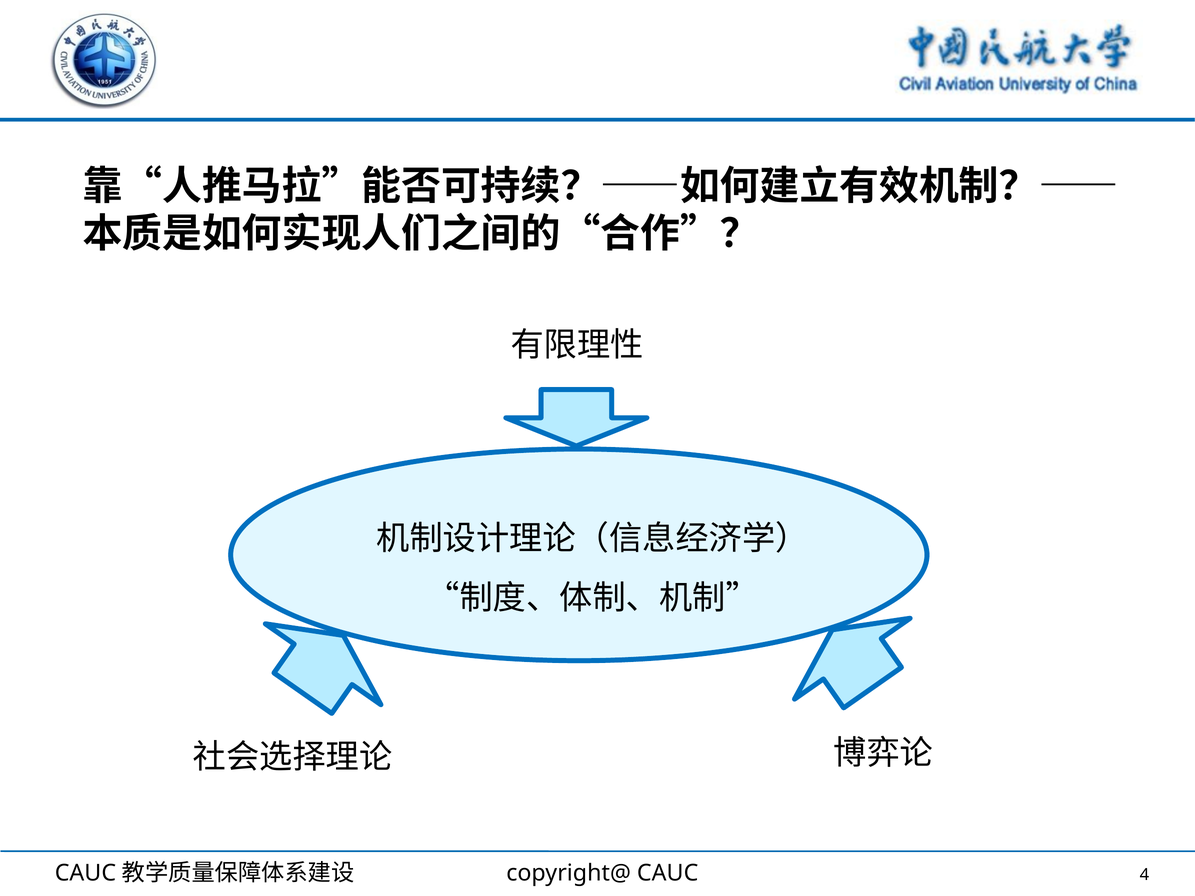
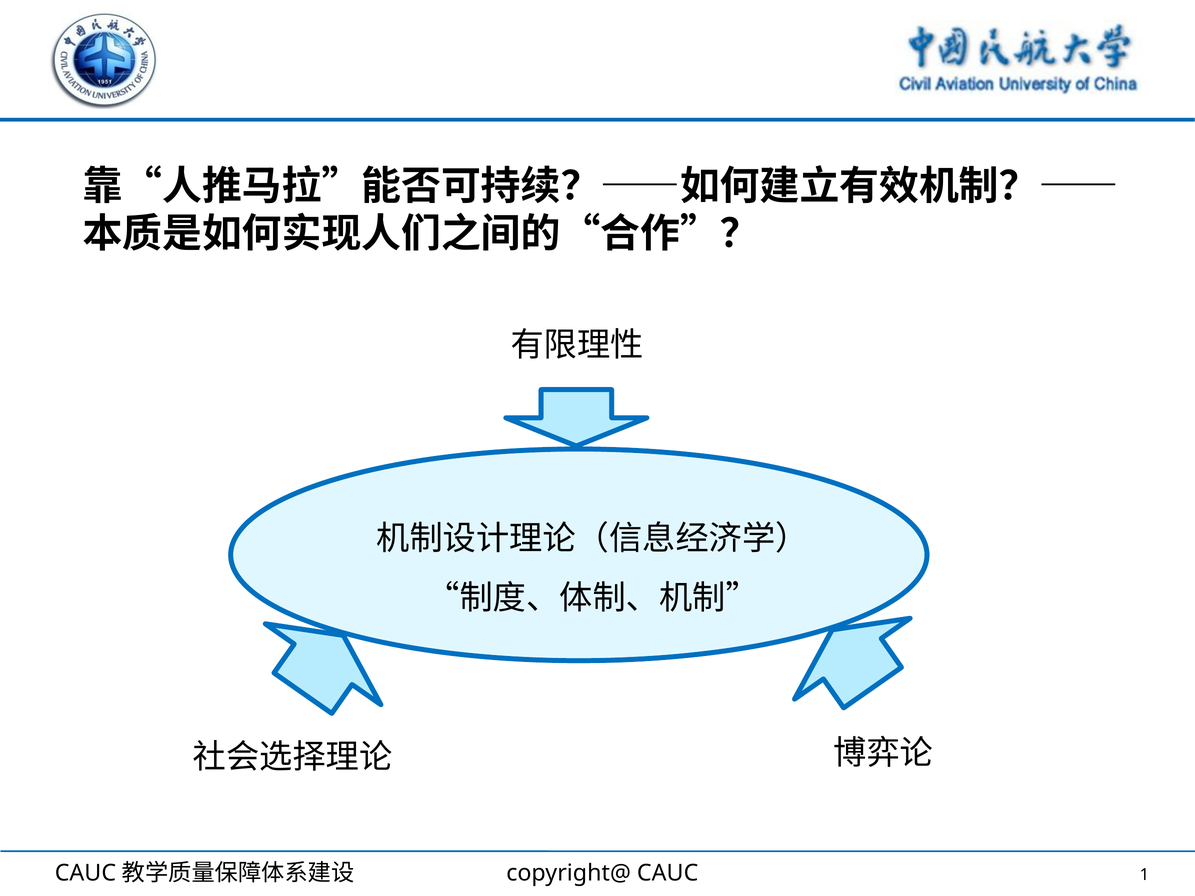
4: 4 -> 1
